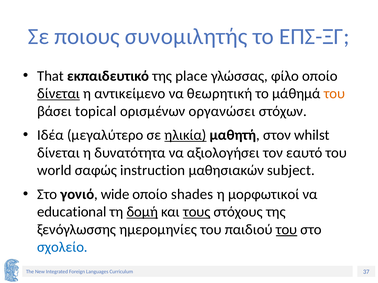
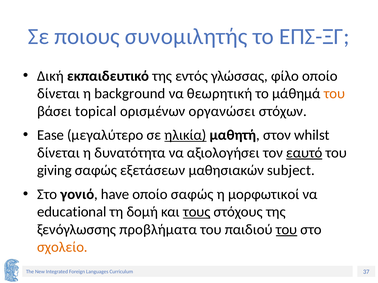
That: That -> Δική
place: place -> εντός
δίνεται at (59, 94) underline: present -> none
αντικείμενο: αντικείμενο -> background
Ιδέα: Ιδέα -> Ease
εαυτό underline: none -> present
world: world -> giving
instruction: instruction -> εξετάσεων
wide: wide -> have
οποίο shades: shades -> σαφώς
δομή underline: present -> none
ημερομηνίες: ημερομηνίες -> προβλήματα
σχολείο colour: blue -> orange
